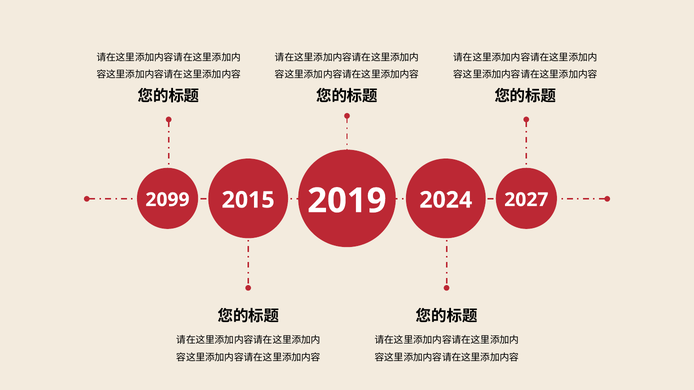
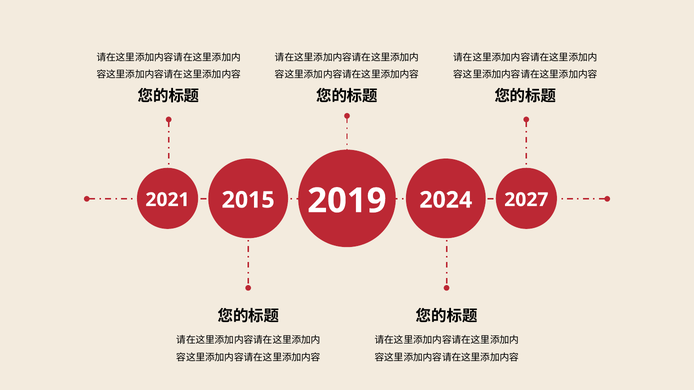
2099: 2099 -> 2021
